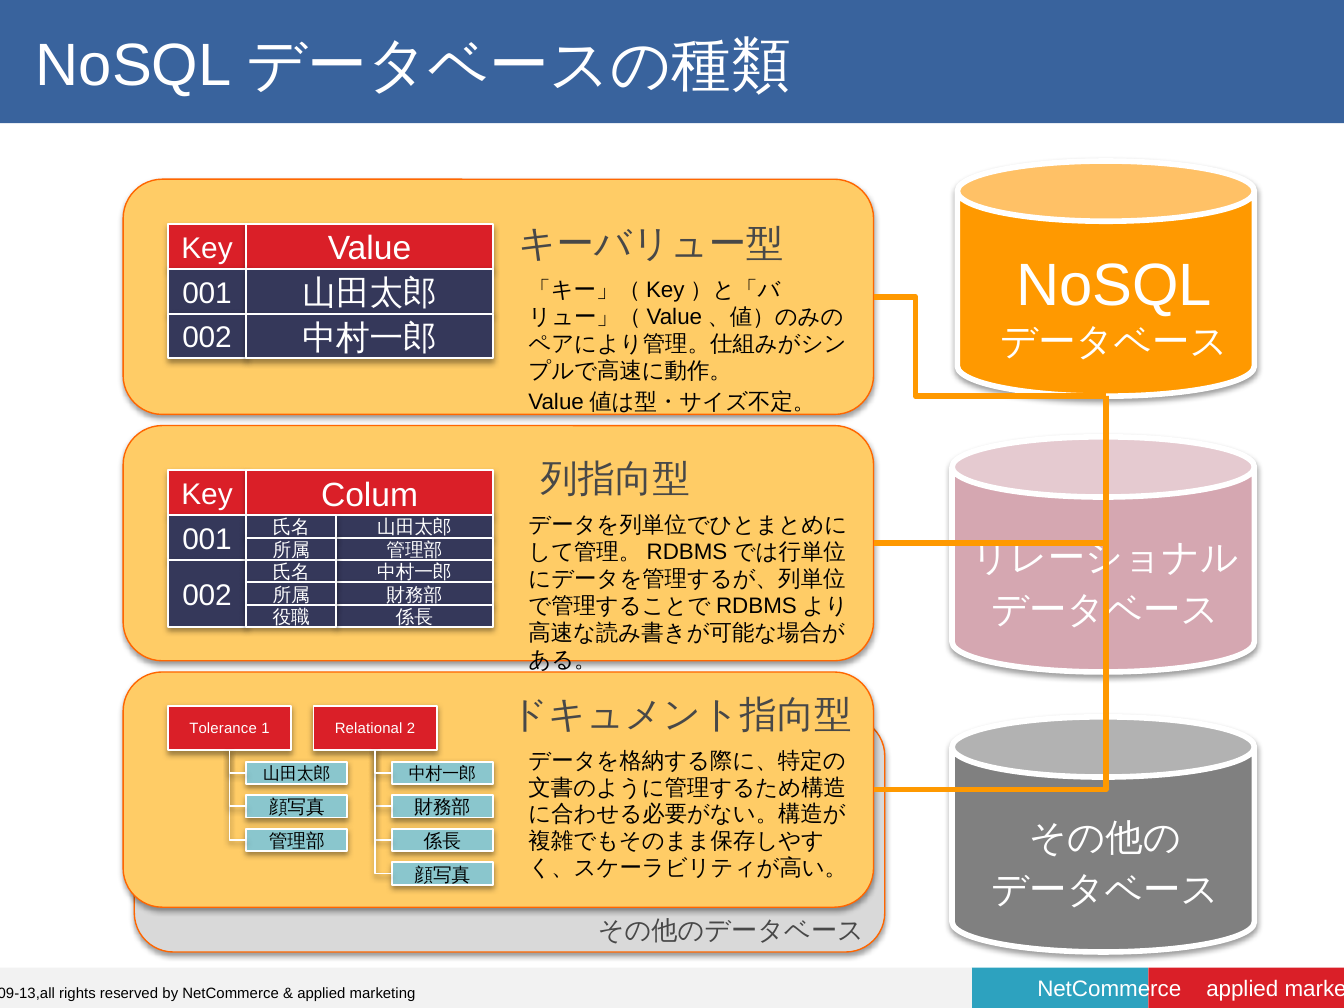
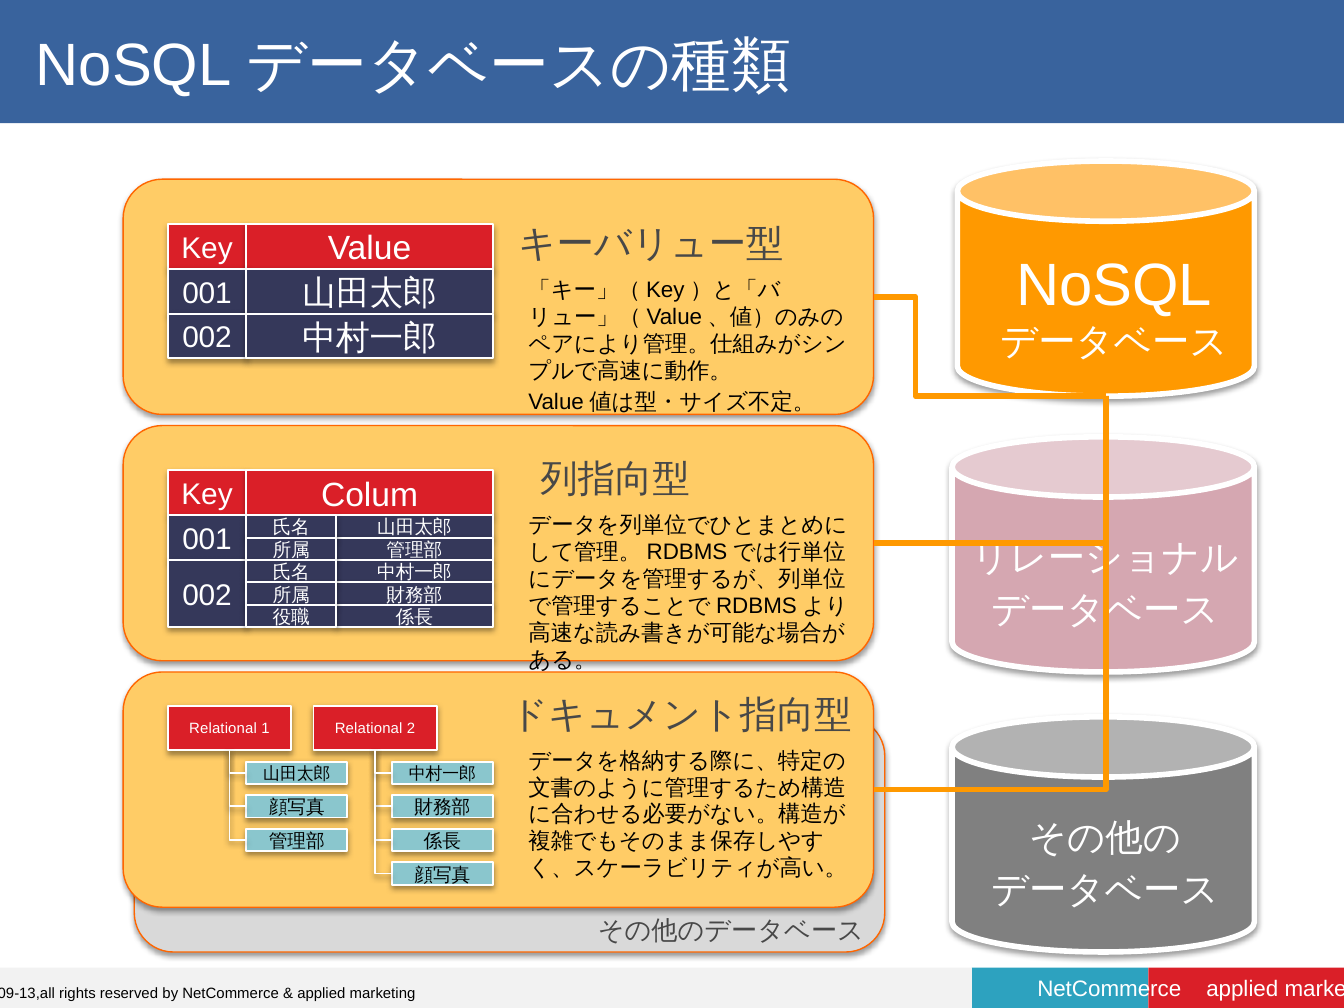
Tolerance at (223, 729): Tolerance -> Relational
